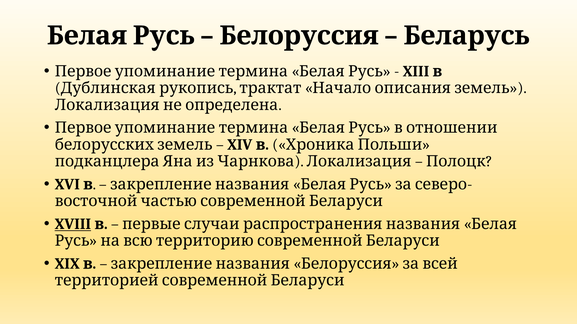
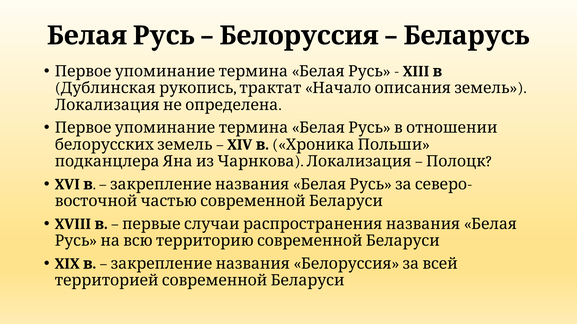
XVIII underline: present -> none
